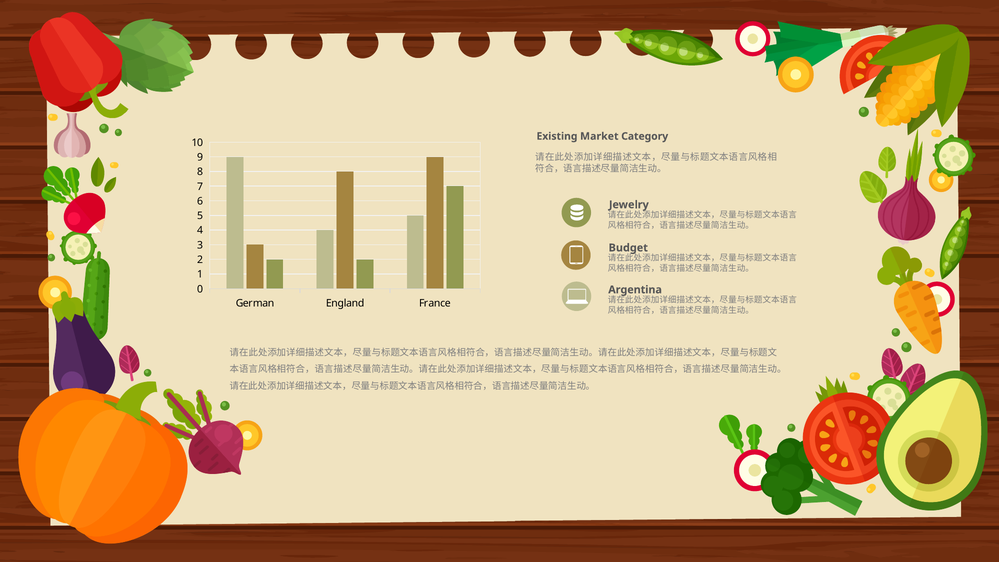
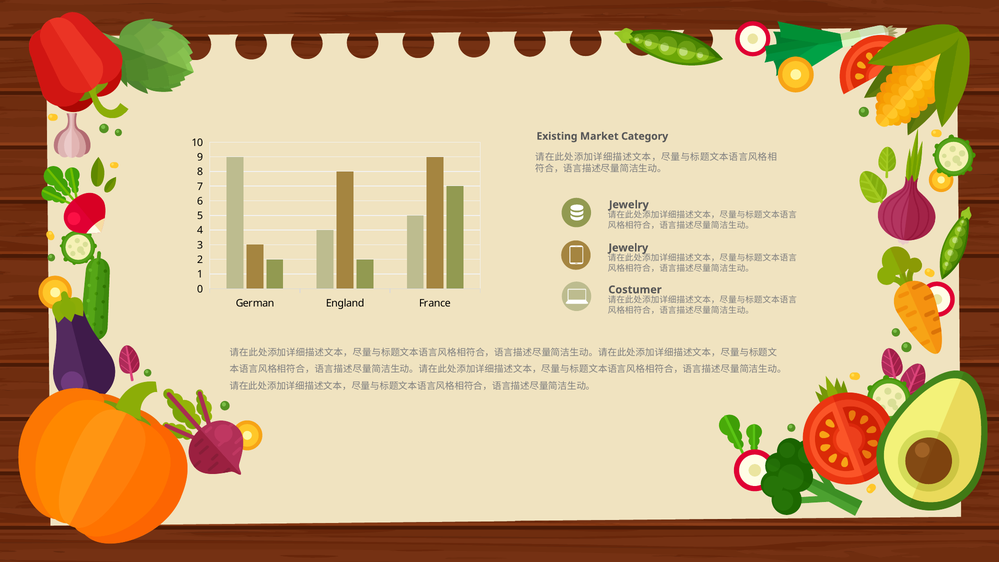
Budget at (628, 248): Budget -> Jewelry
Argentina: Argentina -> Costumer
